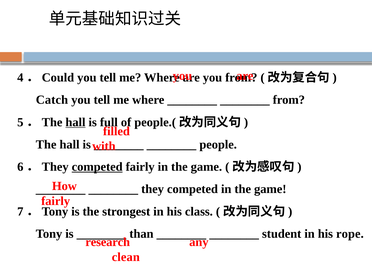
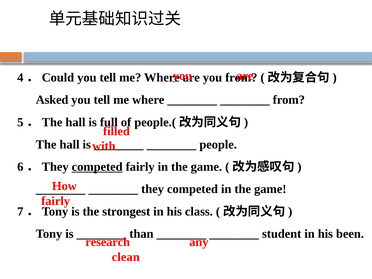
Catch: Catch -> Asked
hall at (75, 122) underline: present -> none
rope: rope -> been
